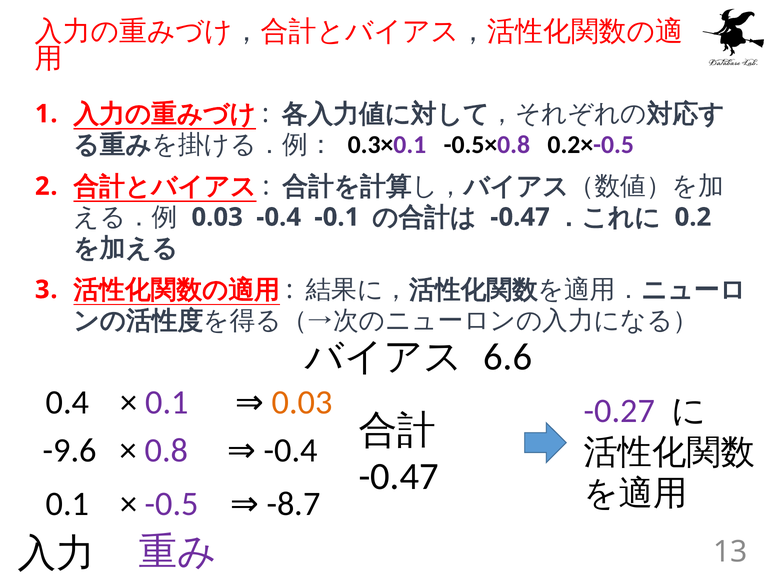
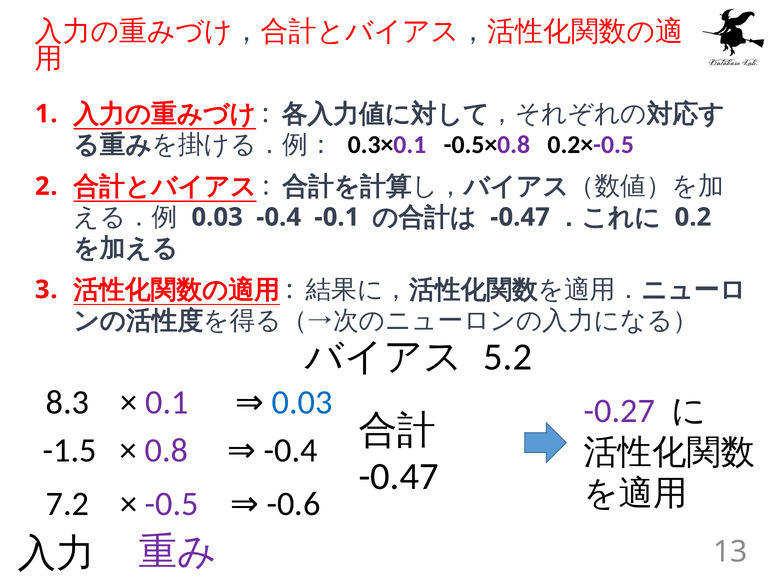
6.6: 6.6 -> 5.2
0.4: 0.4 -> 8.3
0.03 at (302, 402) colour: orange -> blue
-9.6: -9.6 -> -1.5
0.1 at (67, 504): 0.1 -> 7.2
-8.7: -8.7 -> -0.6
